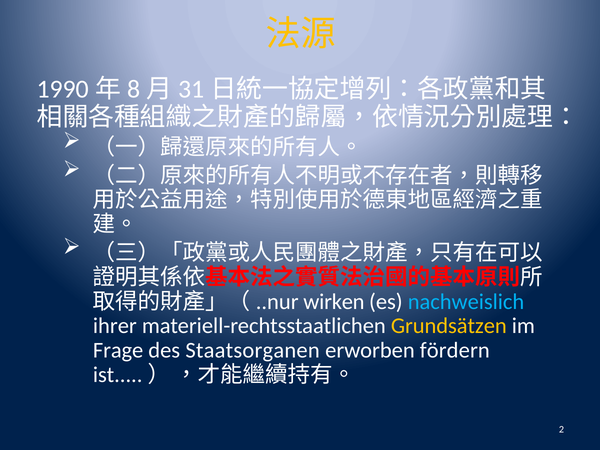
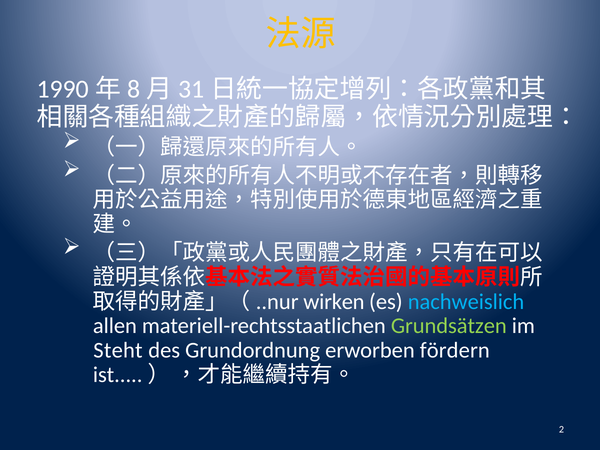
ihrer: ihrer -> allen
Grundsätzen colour: yellow -> light green
Frage: Frage -> Steht
Staatsorganen: Staatsorganen -> Grundordnung
